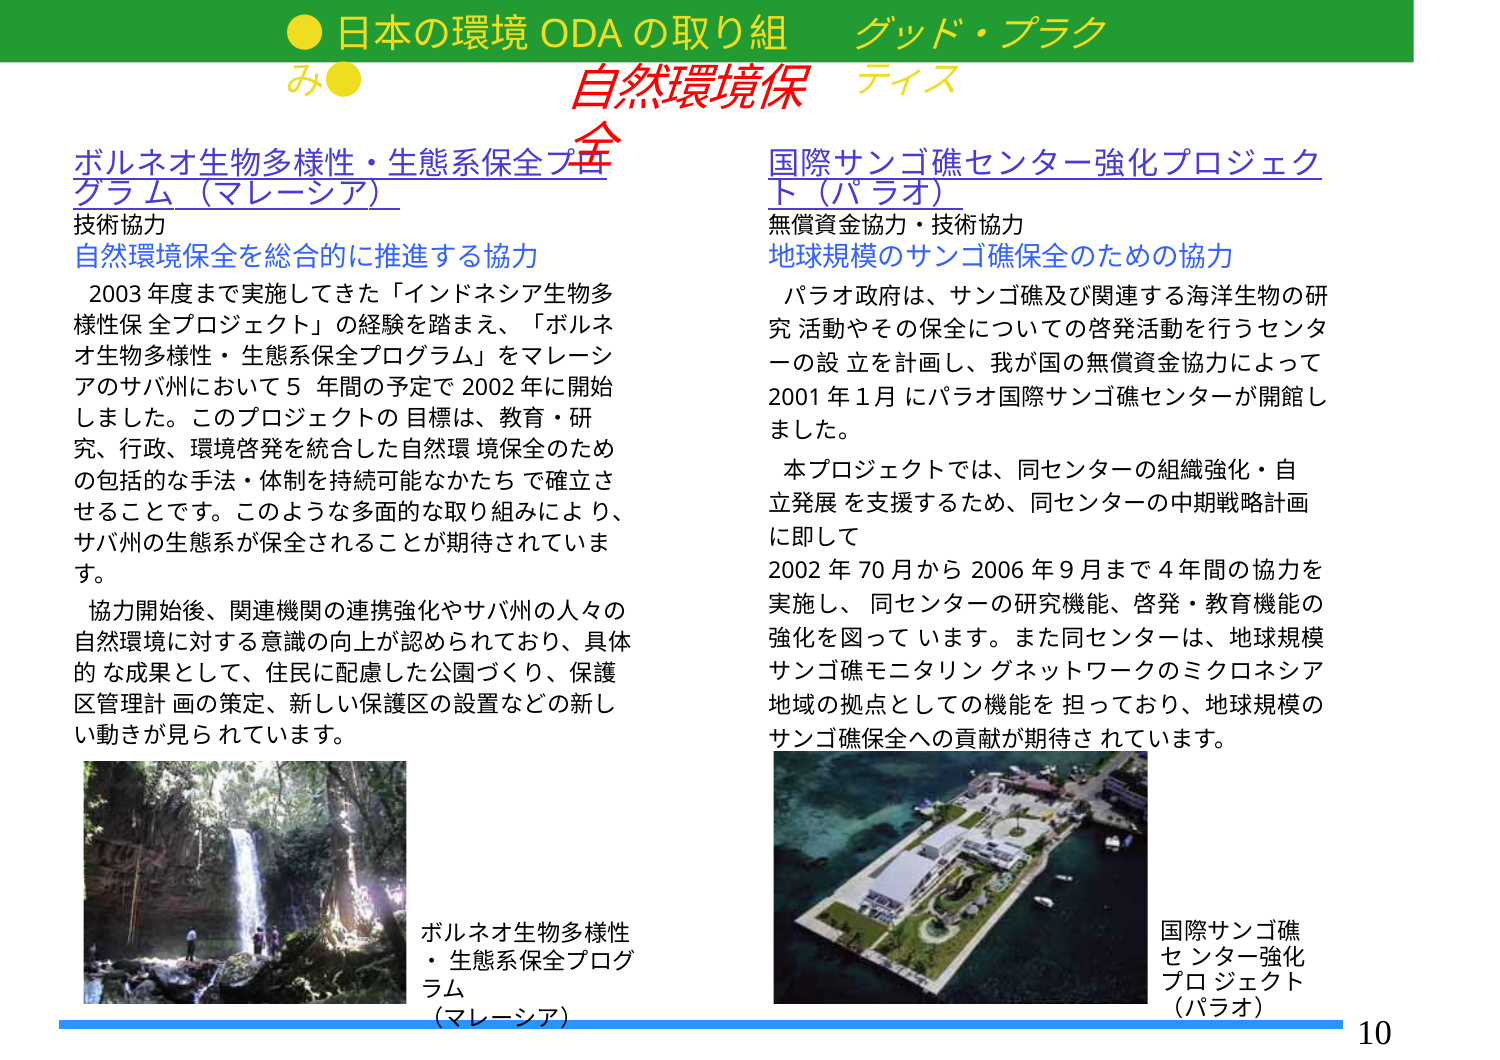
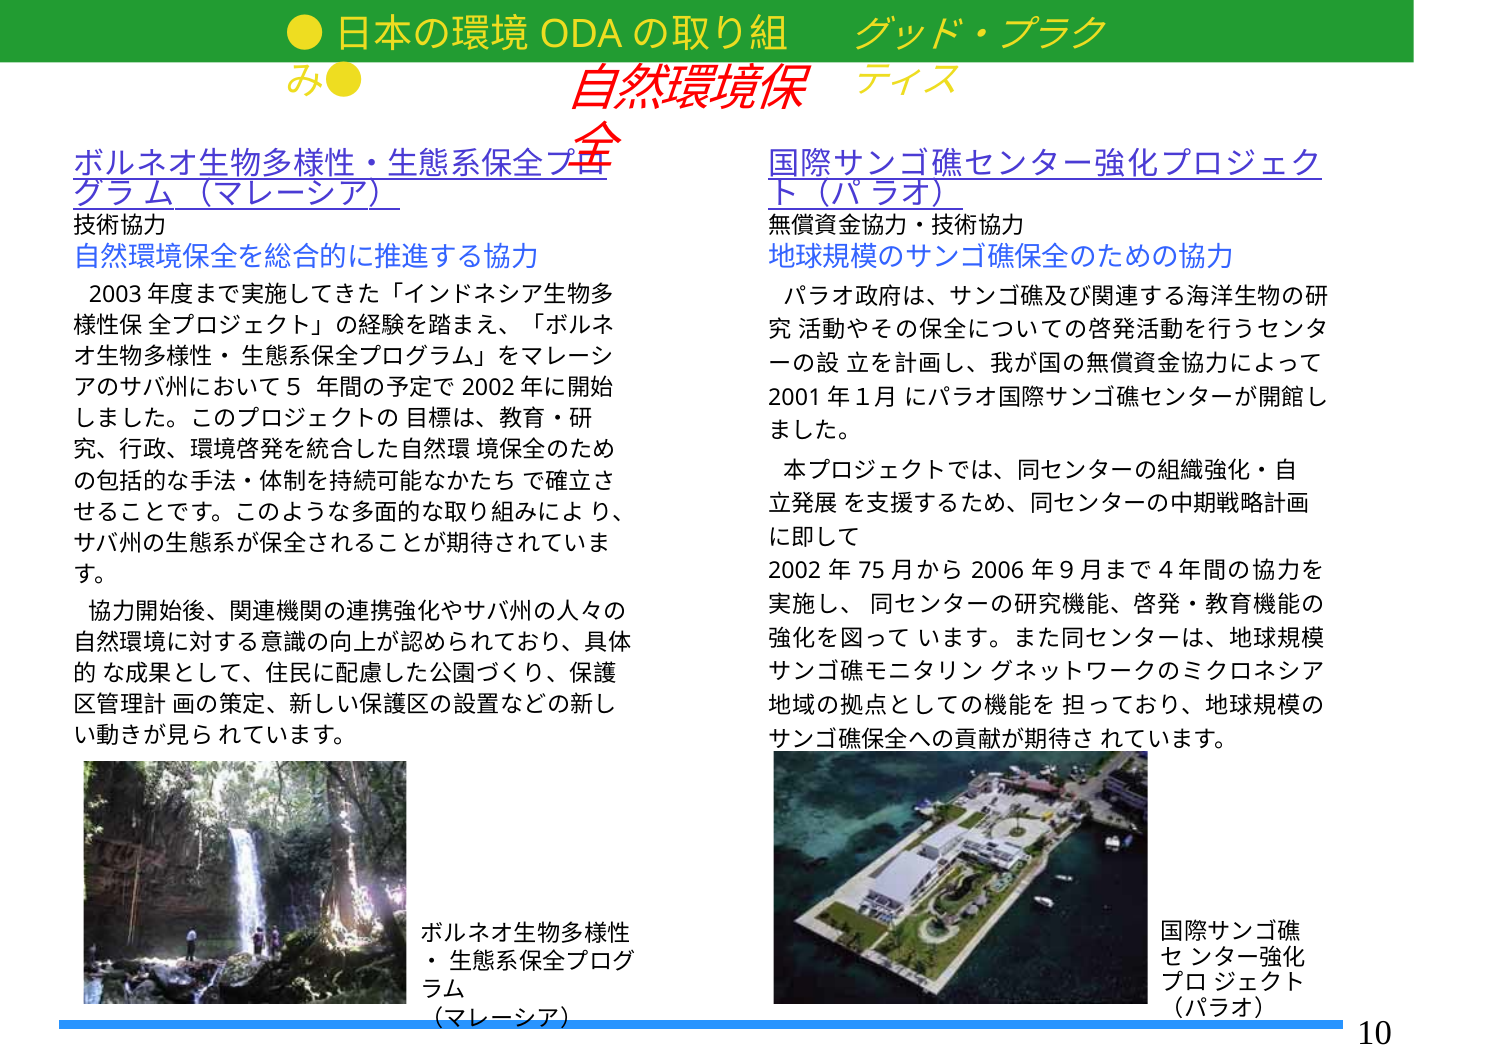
70: 70 -> 75
